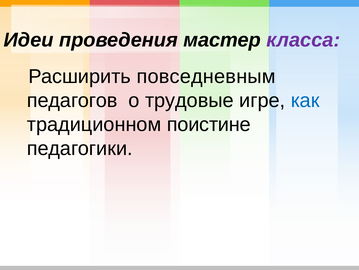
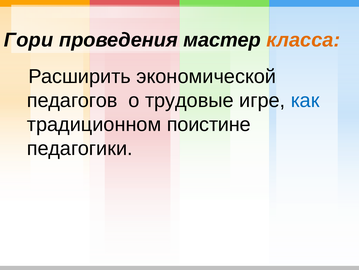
Идеи: Идеи -> Гори
класса colour: purple -> orange
повседневным: повседневным -> экономической
